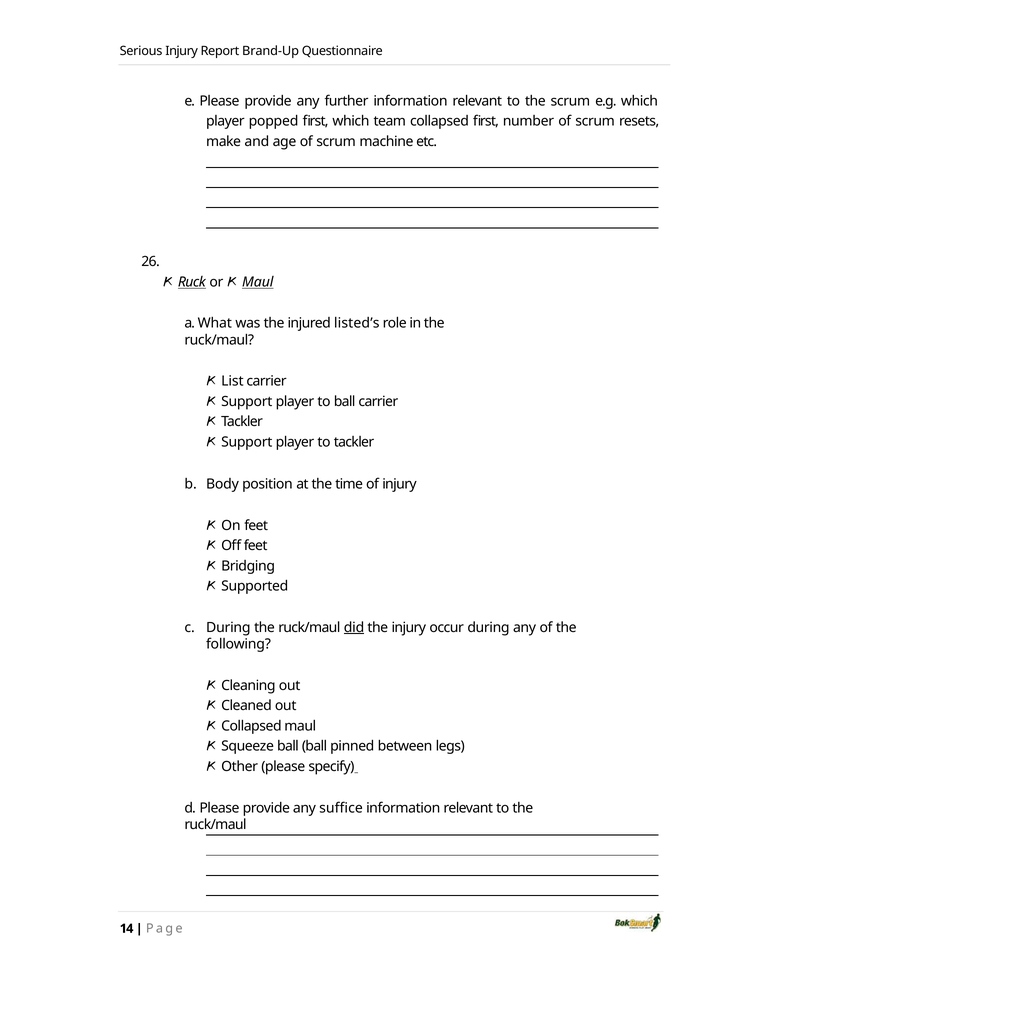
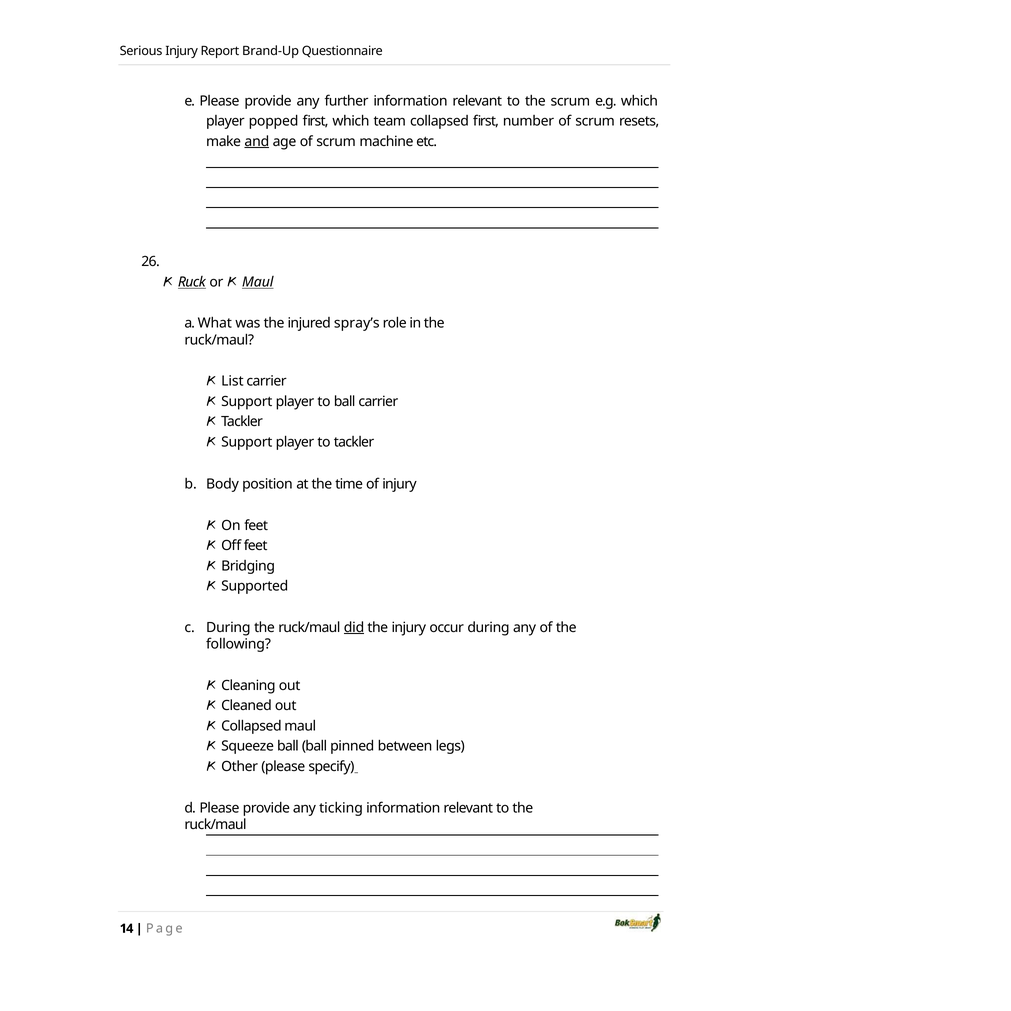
and underline: none -> present
listed’s: listed’s -> spray’s
suffice: suffice -> ticking
